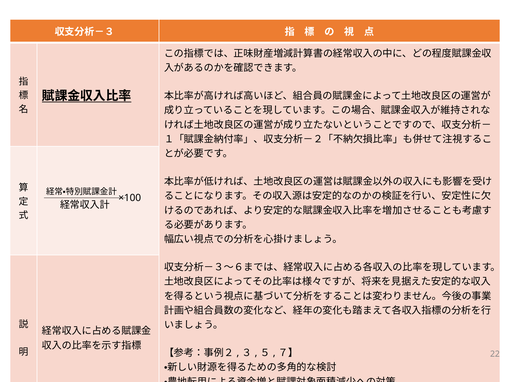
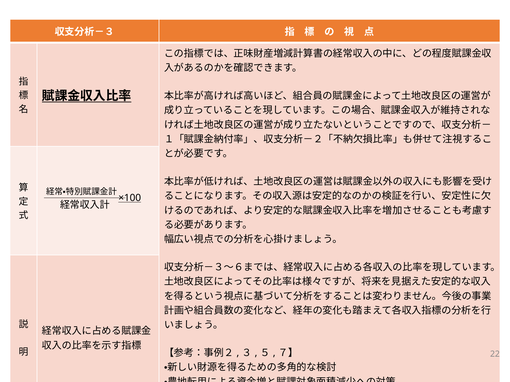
×100 underline: none -> present
